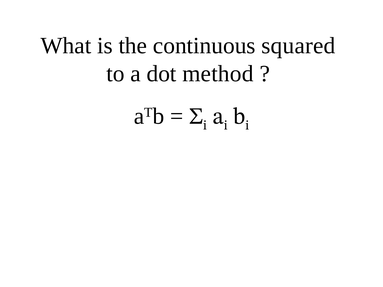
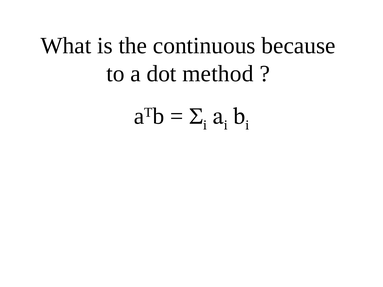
squared: squared -> because
